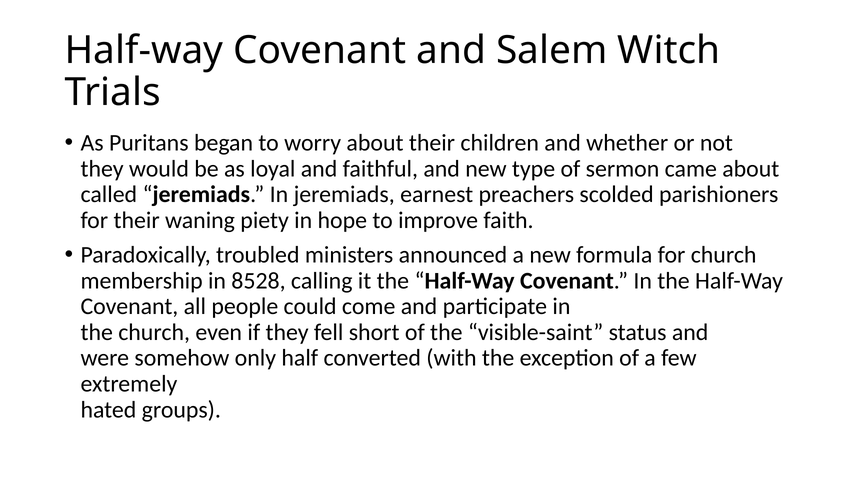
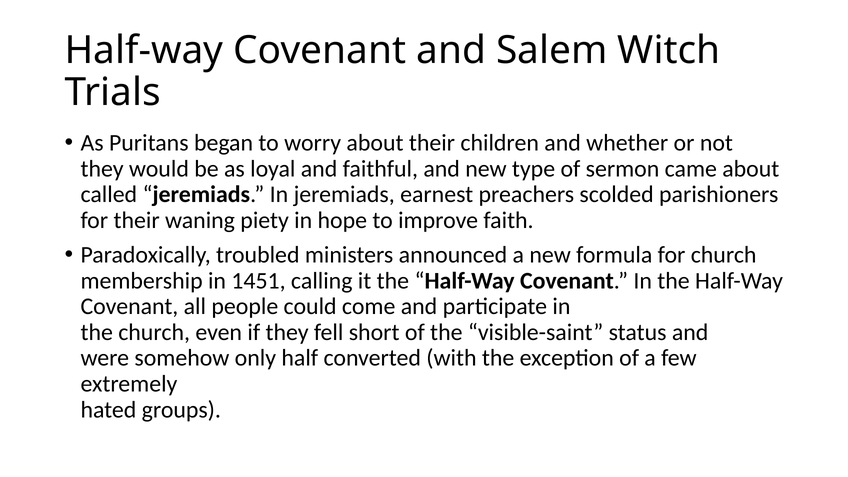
8528: 8528 -> 1451
